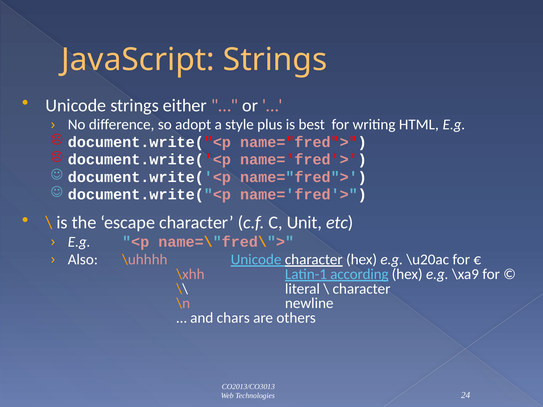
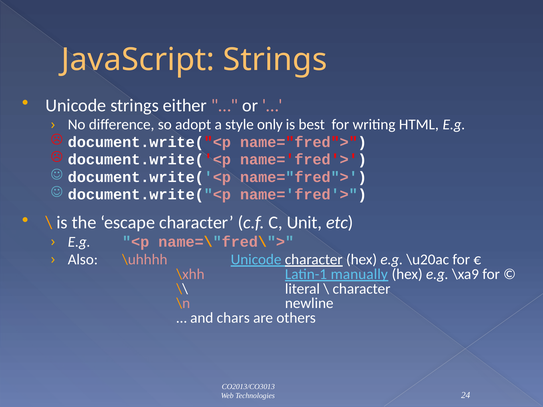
plus: plus -> only
according: according -> manually
